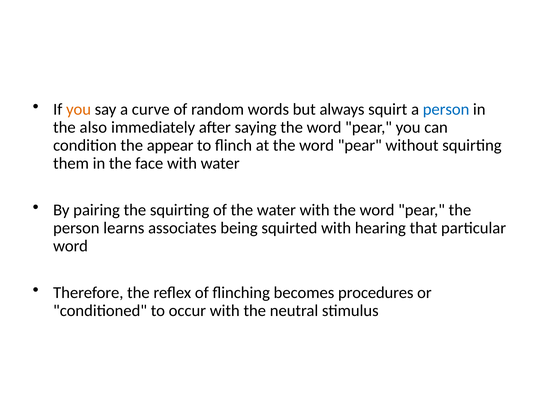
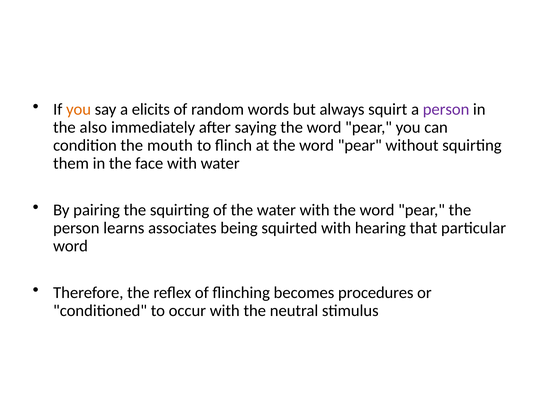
curve: curve -> elicits
person at (446, 109) colour: blue -> purple
appear: appear -> mouth
